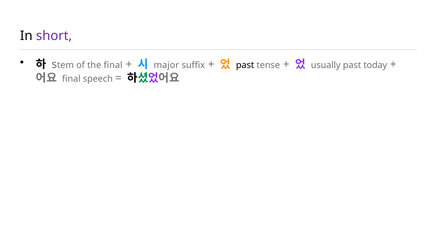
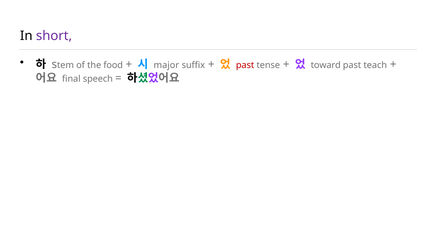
the final: final -> food
past at (245, 65) colour: black -> red
usually: usually -> toward
today: today -> teach
